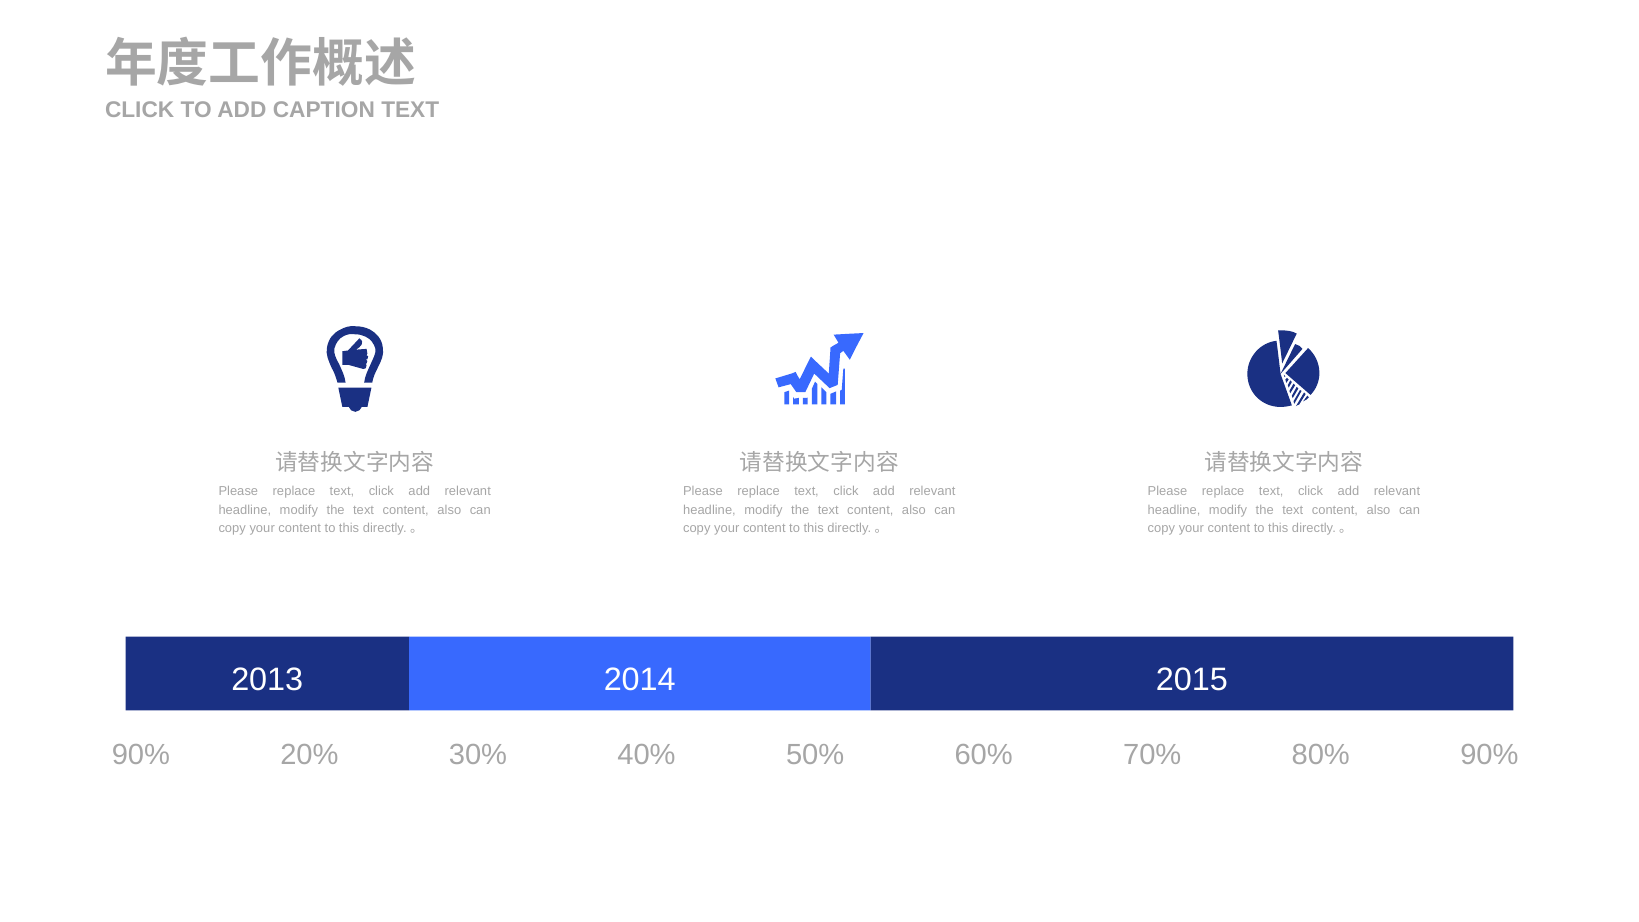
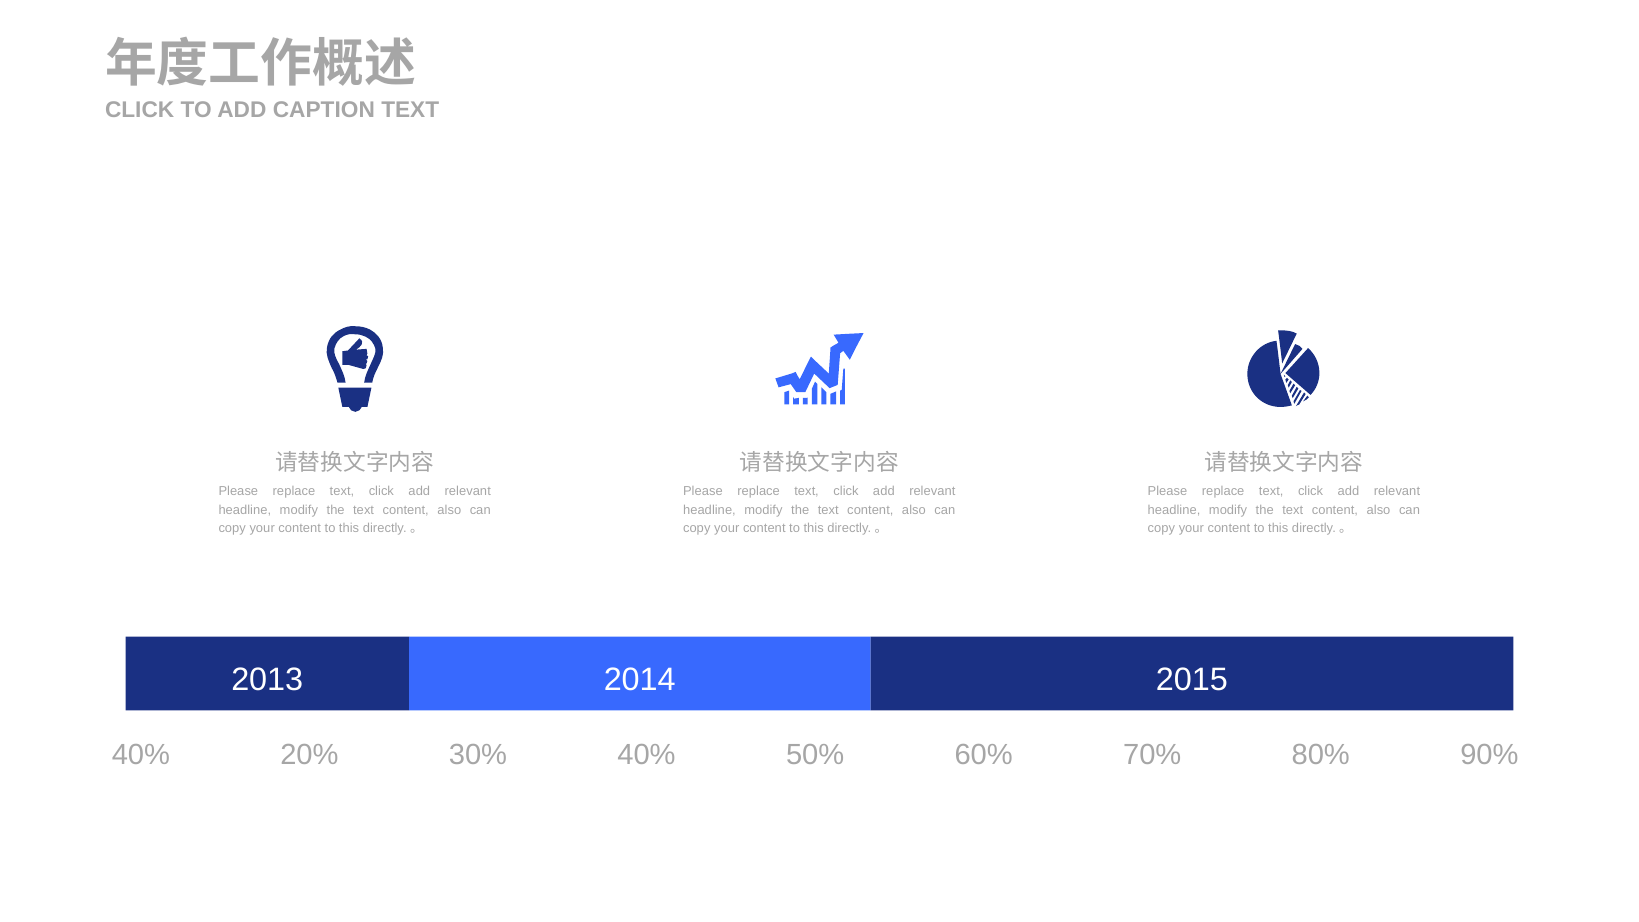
90% at (141, 755): 90% -> 40%
